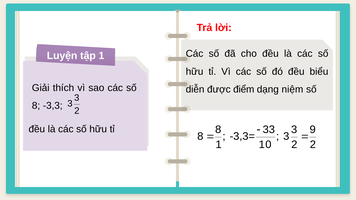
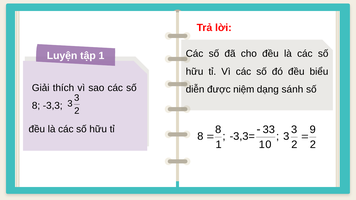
điểm: điểm -> niệm
niệm: niệm -> sánh
